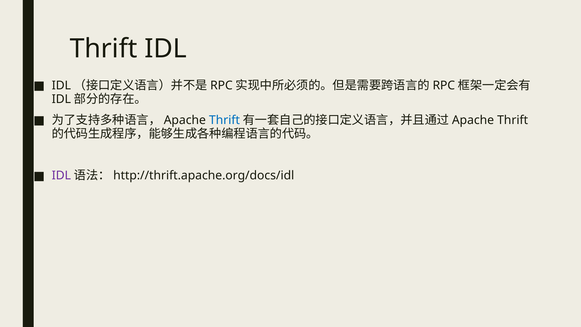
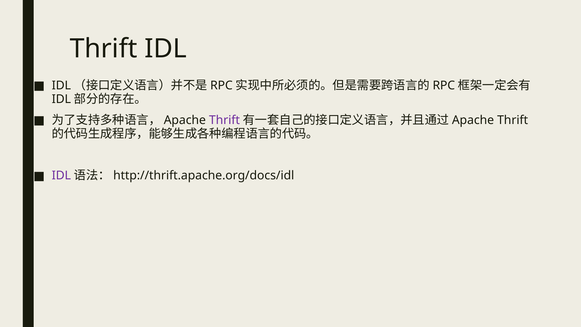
Thrift at (225, 120) colour: blue -> purple
